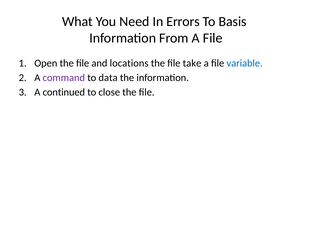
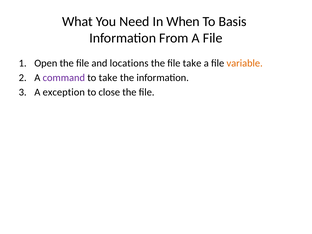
Errors: Errors -> When
variable colour: blue -> orange
to data: data -> take
continued: continued -> exception
